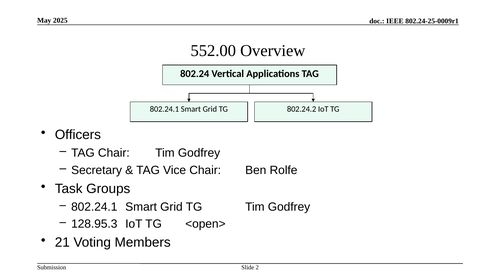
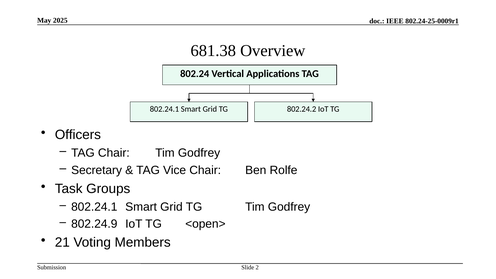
552.00: 552.00 -> 681.38
128.95.3: 128.95.3 -> 802.24.9
